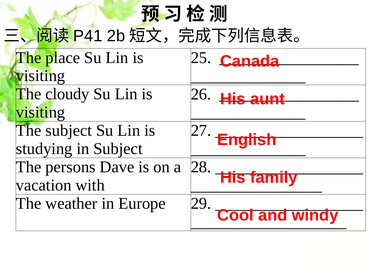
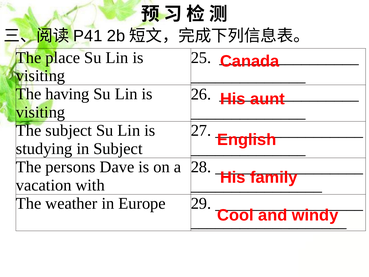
cloudy: cloudy -> having
